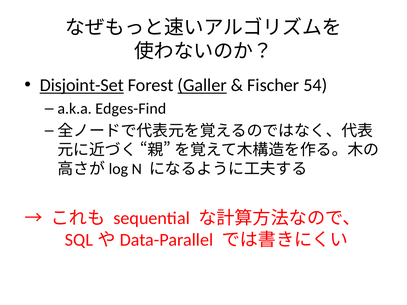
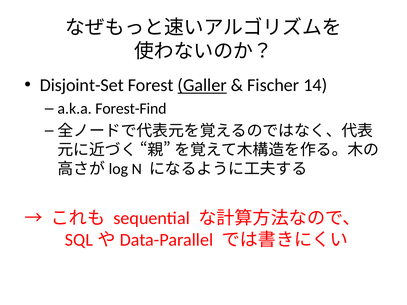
Disjoint-Set underline: present -> none
54: 54 -> 14
Edges-Find: Edges-Find -> Forest-Find
